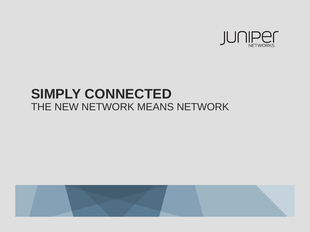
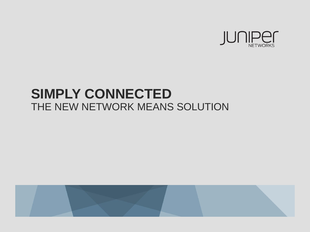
MEANS NETWORK: NETWORK -> SOLUTION
